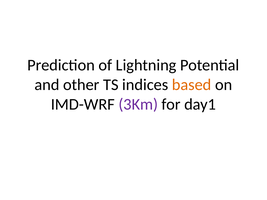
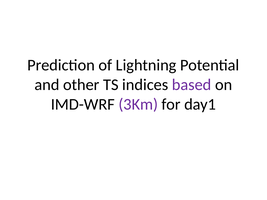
based colour: orange -> purple
